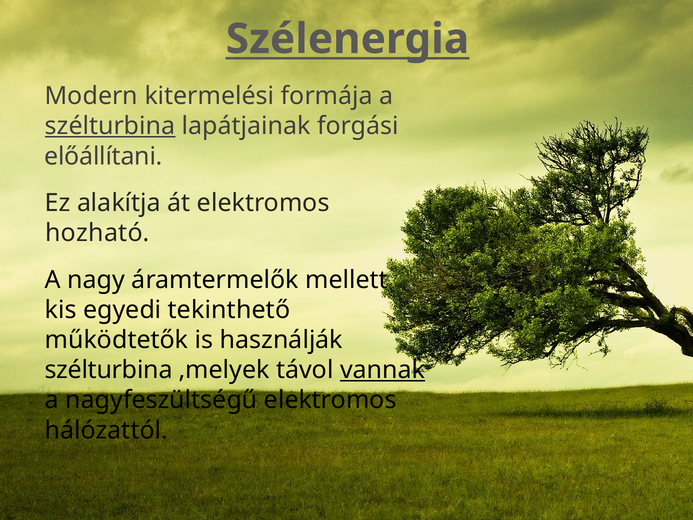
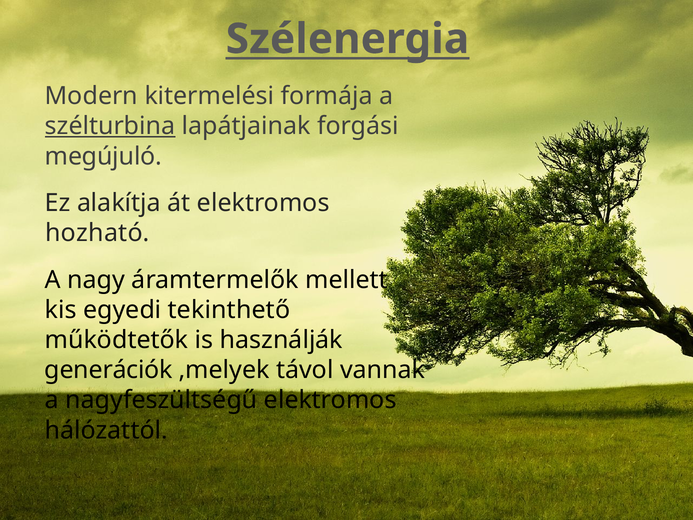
előállítani: előállítani -> megújuló
szélturbina at (109, 370): szélturbina -> generációk
vannak underline: present -> none
